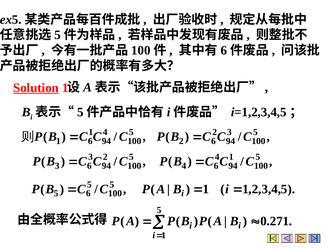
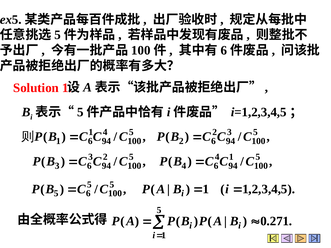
Solution underline: present -> none
